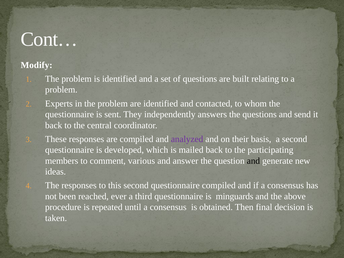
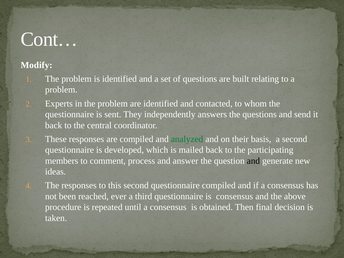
analyzed colour: purple -> green
various: various -> process
is minguards: minguards -> consensus
